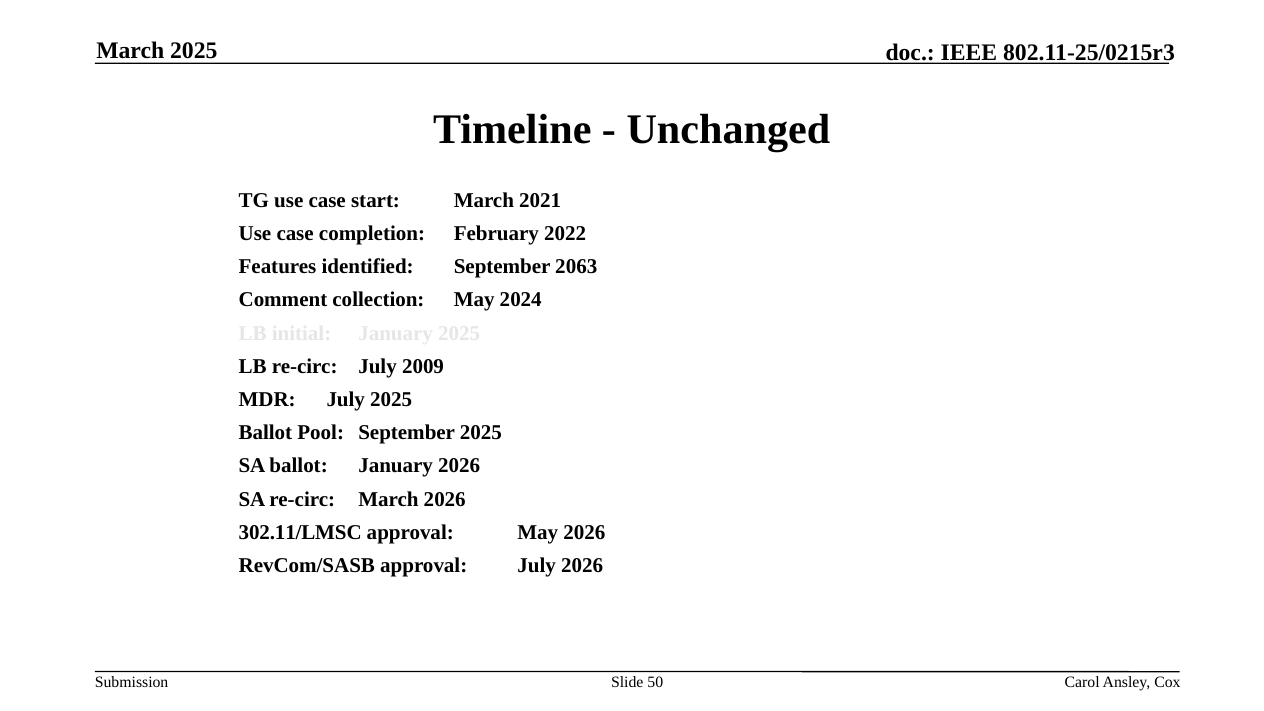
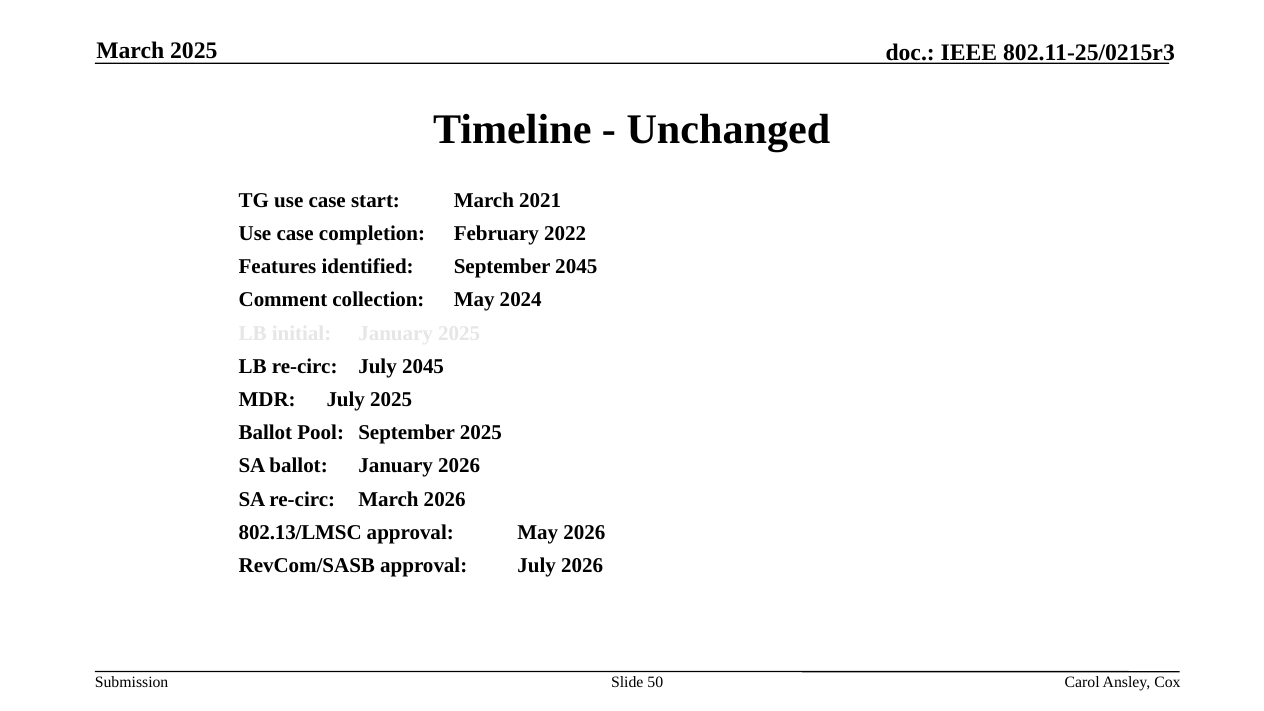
September 2063: 2063 -> 2045
July 2009: 2009 -> 2045
302.11/LMSC: 302.11/LMSC -> 802.13/LMSC
